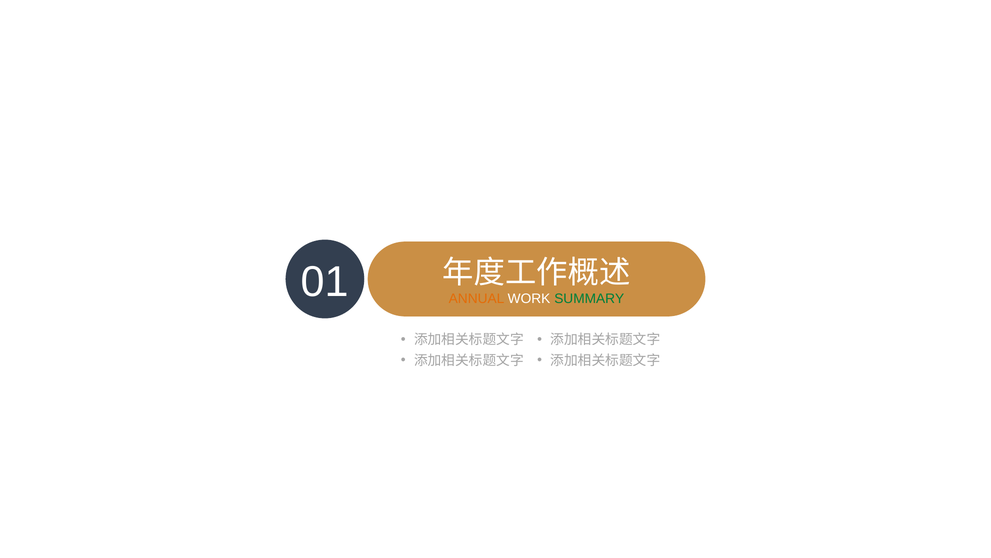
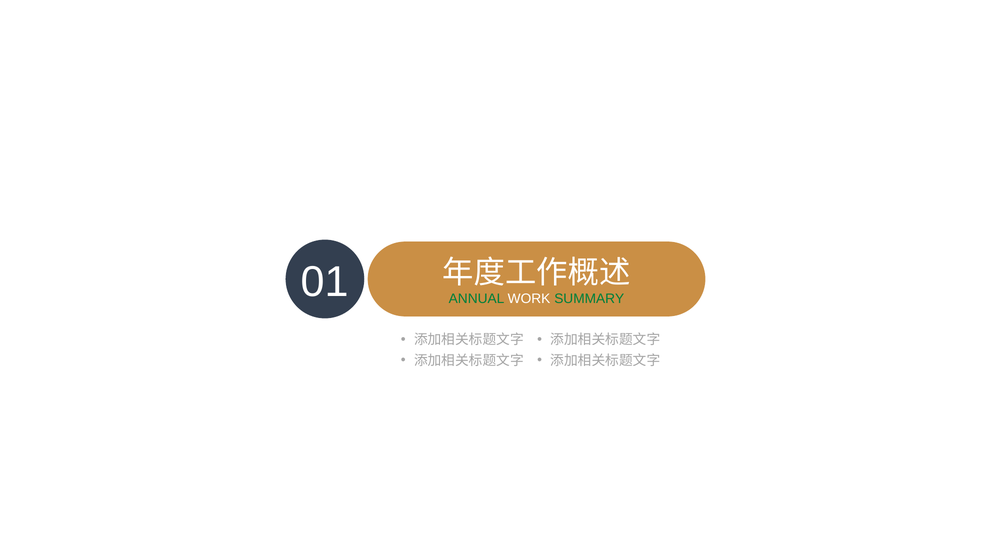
ANNUAL colour: orange -> green
